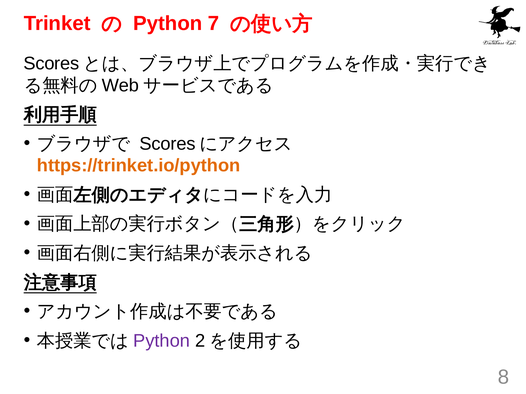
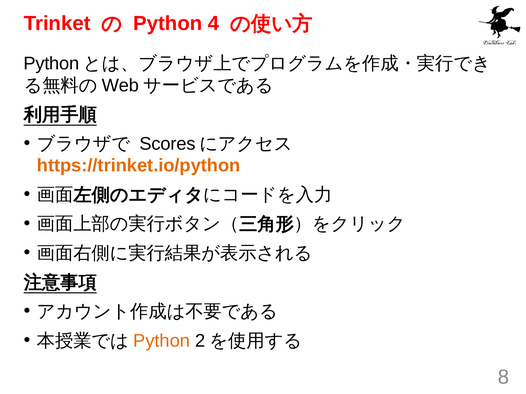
7: 7 -> 4
Scores at (51, 64): Scores -> Python
Python at (162, 341) colour: purple -> orange
